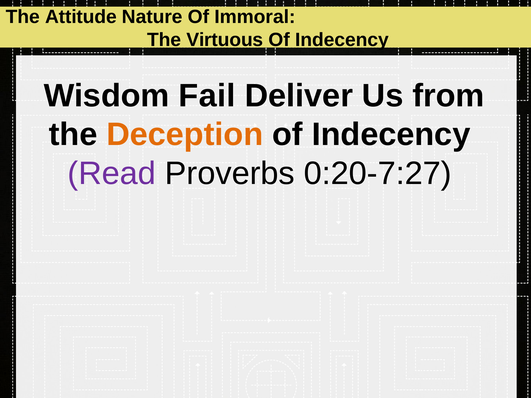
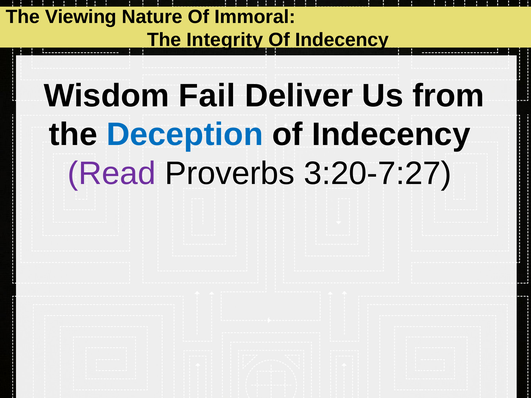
Attitude: Attitude -> Viewing
Virtuous: Virtuous -> Integrity
Deception colour: orange -> blue
0:20-7:27: 0:20-7:27 -> 3:20-7:27
